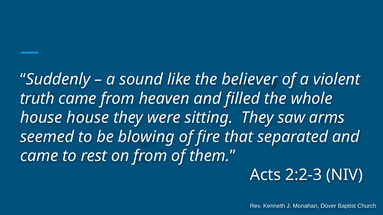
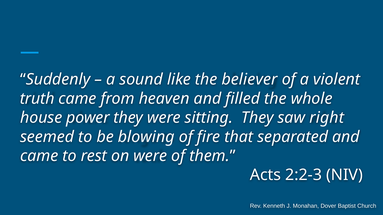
house house: house -> power
arms: arms -> right
on from: from -> were
